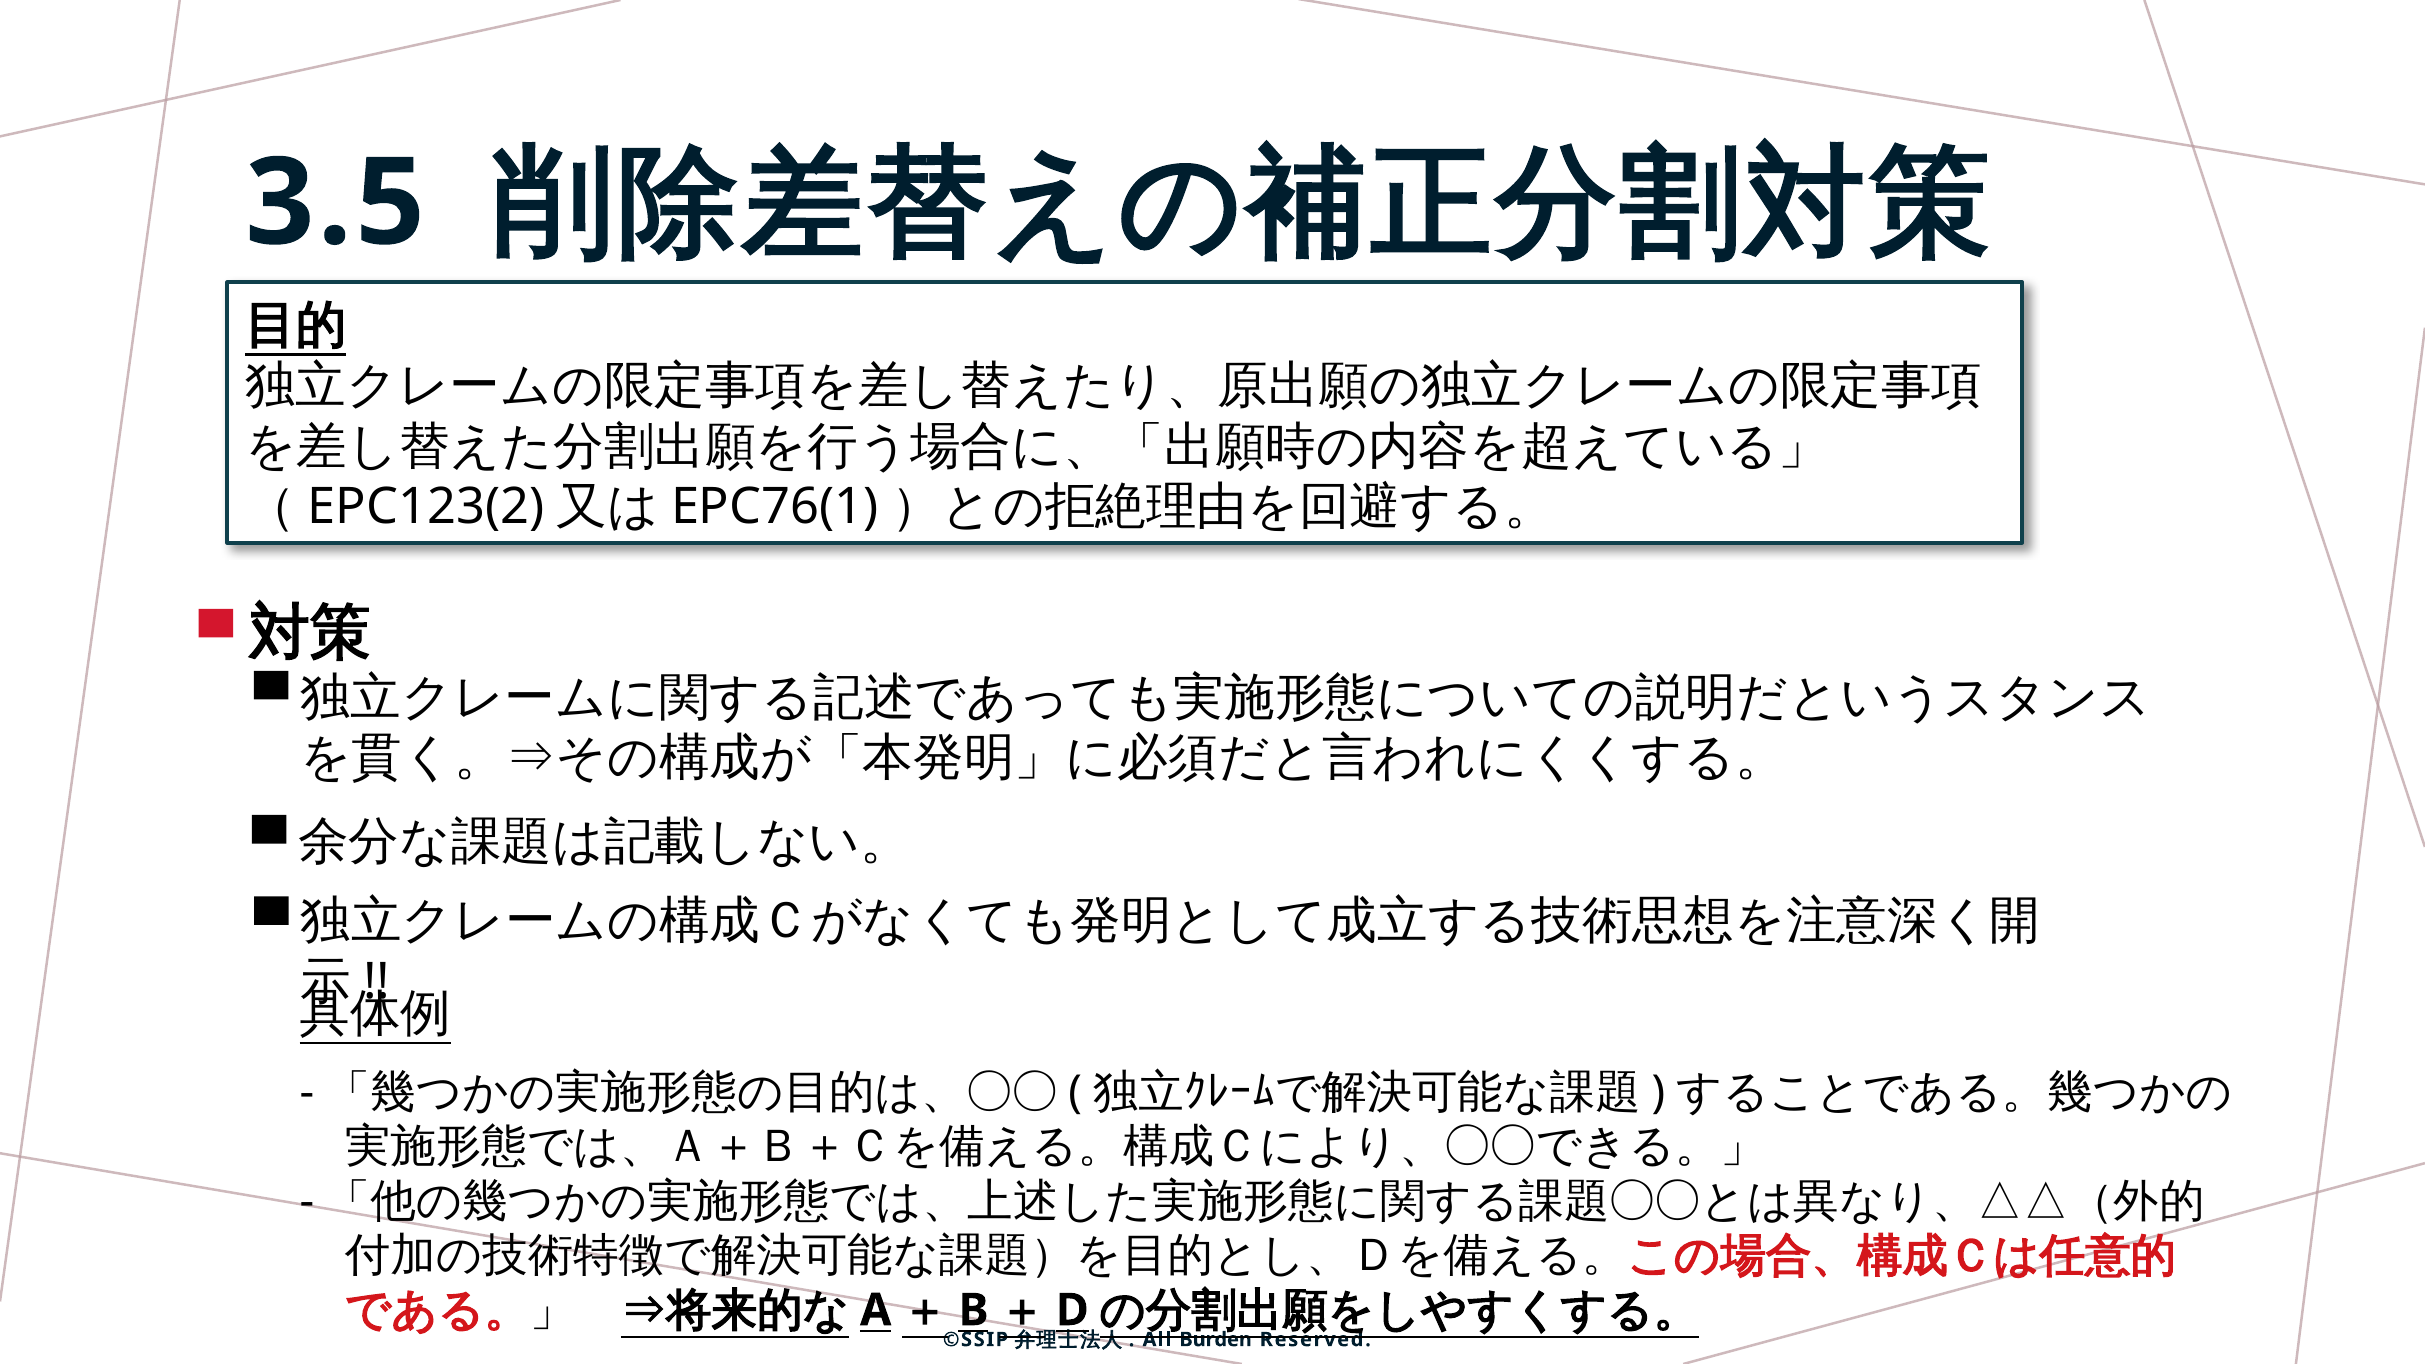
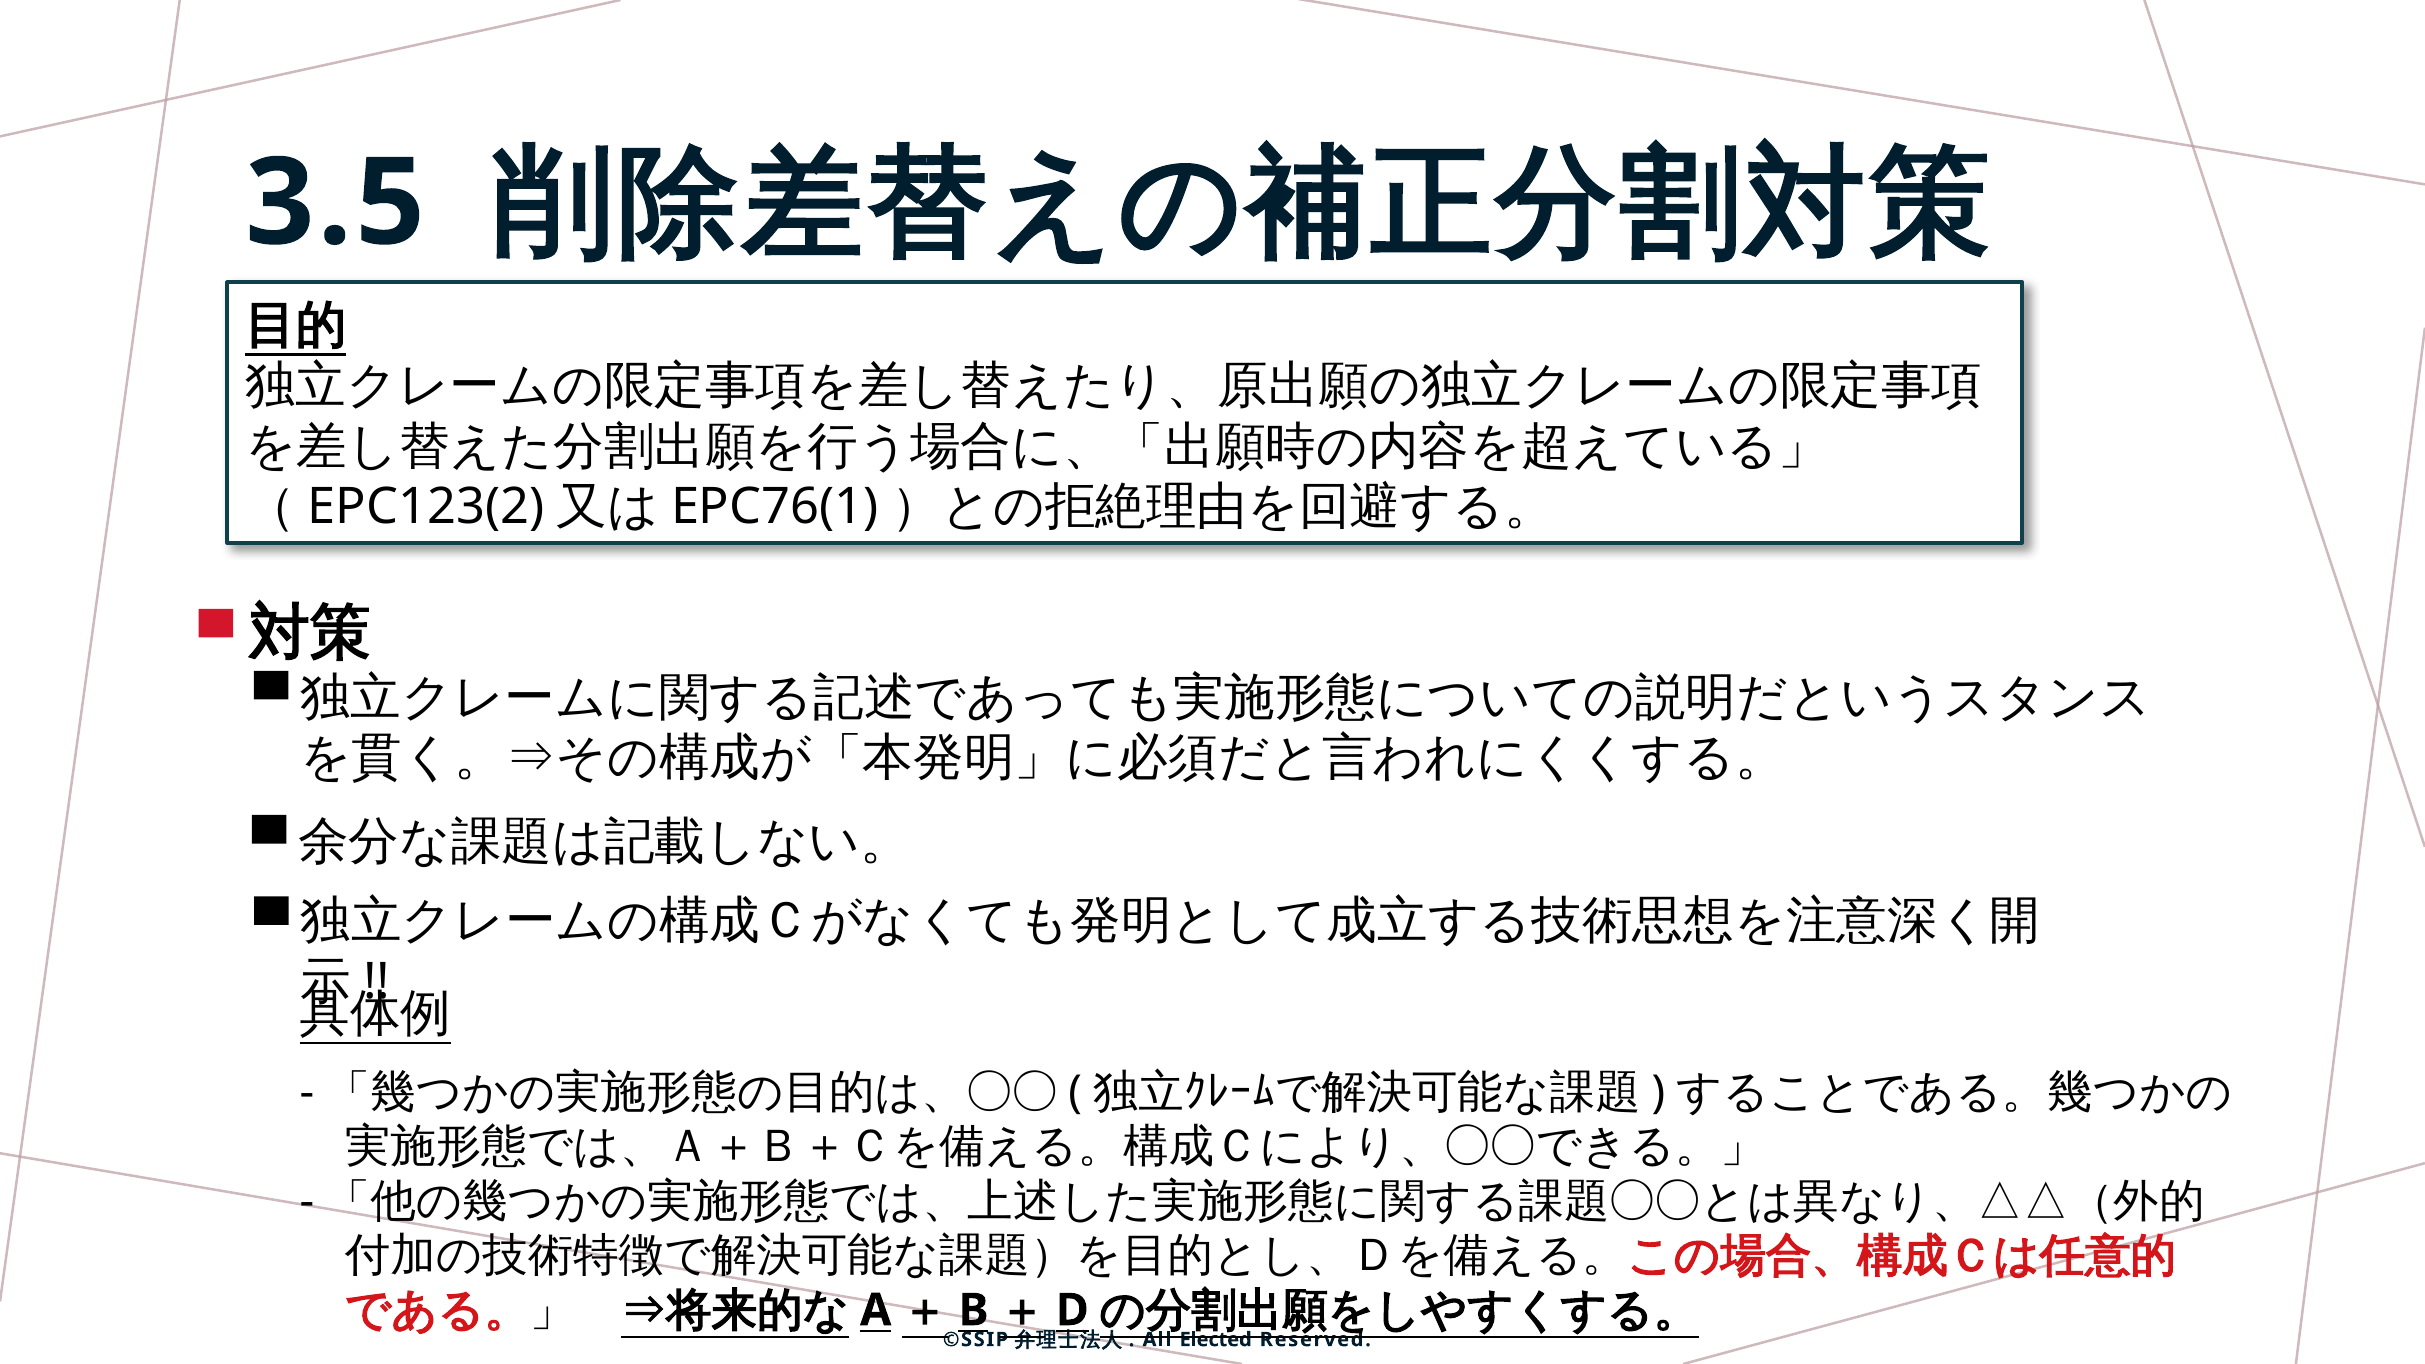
Burden: Burden -> Elected
